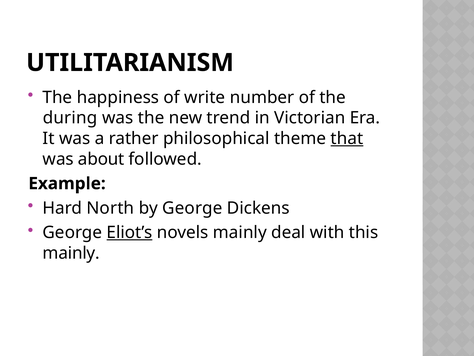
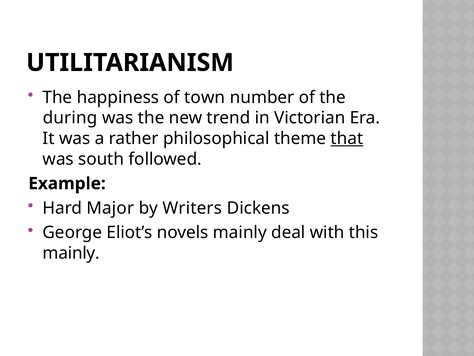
write: write -> town
about: about -> south
North: North -> Major
by George: George -> Writers
Eliot’s underline: present -> none
